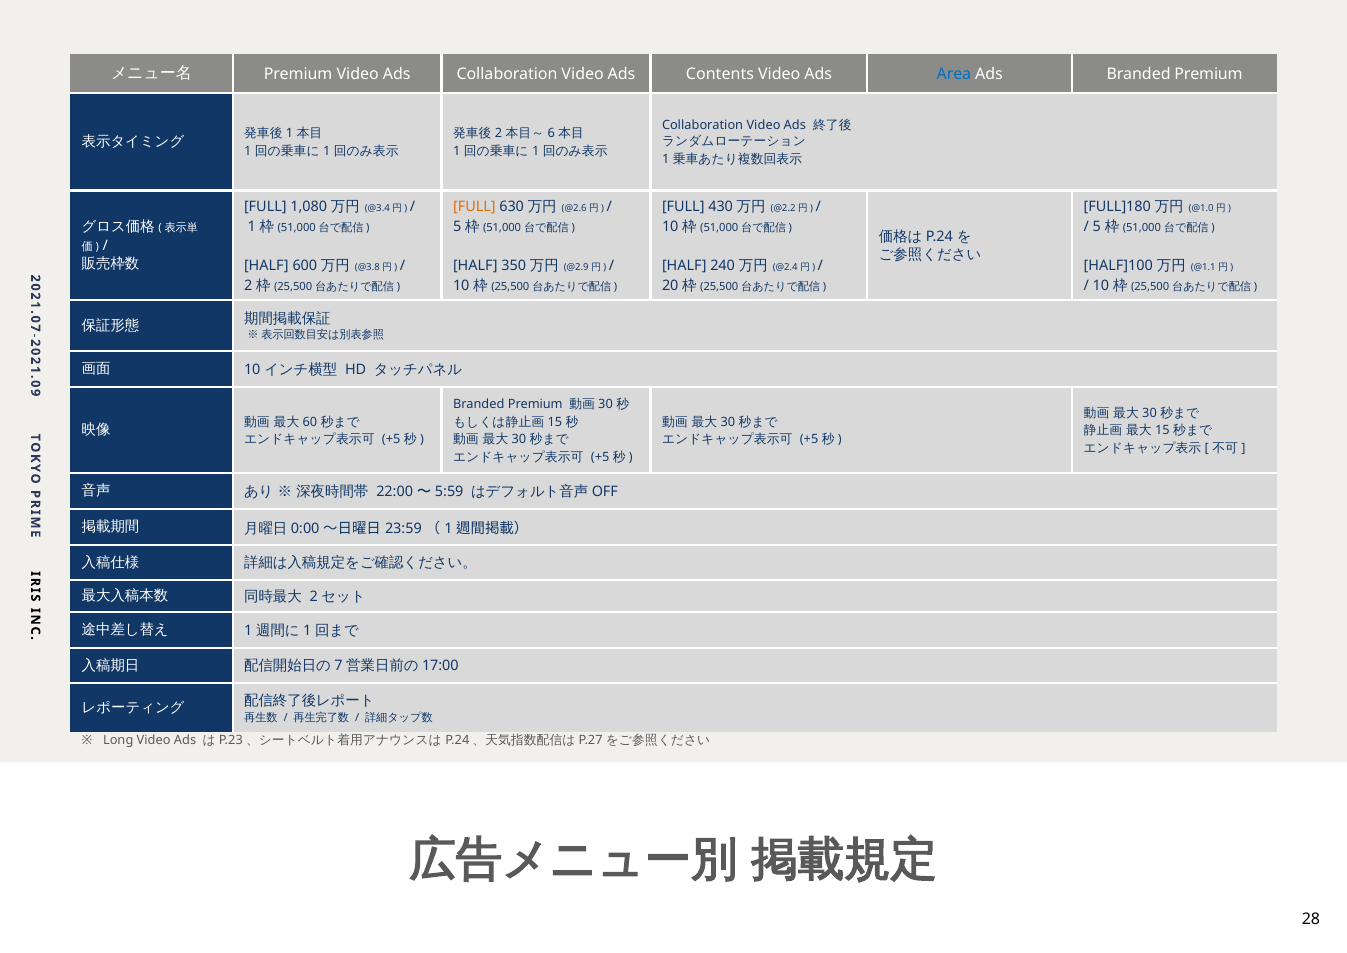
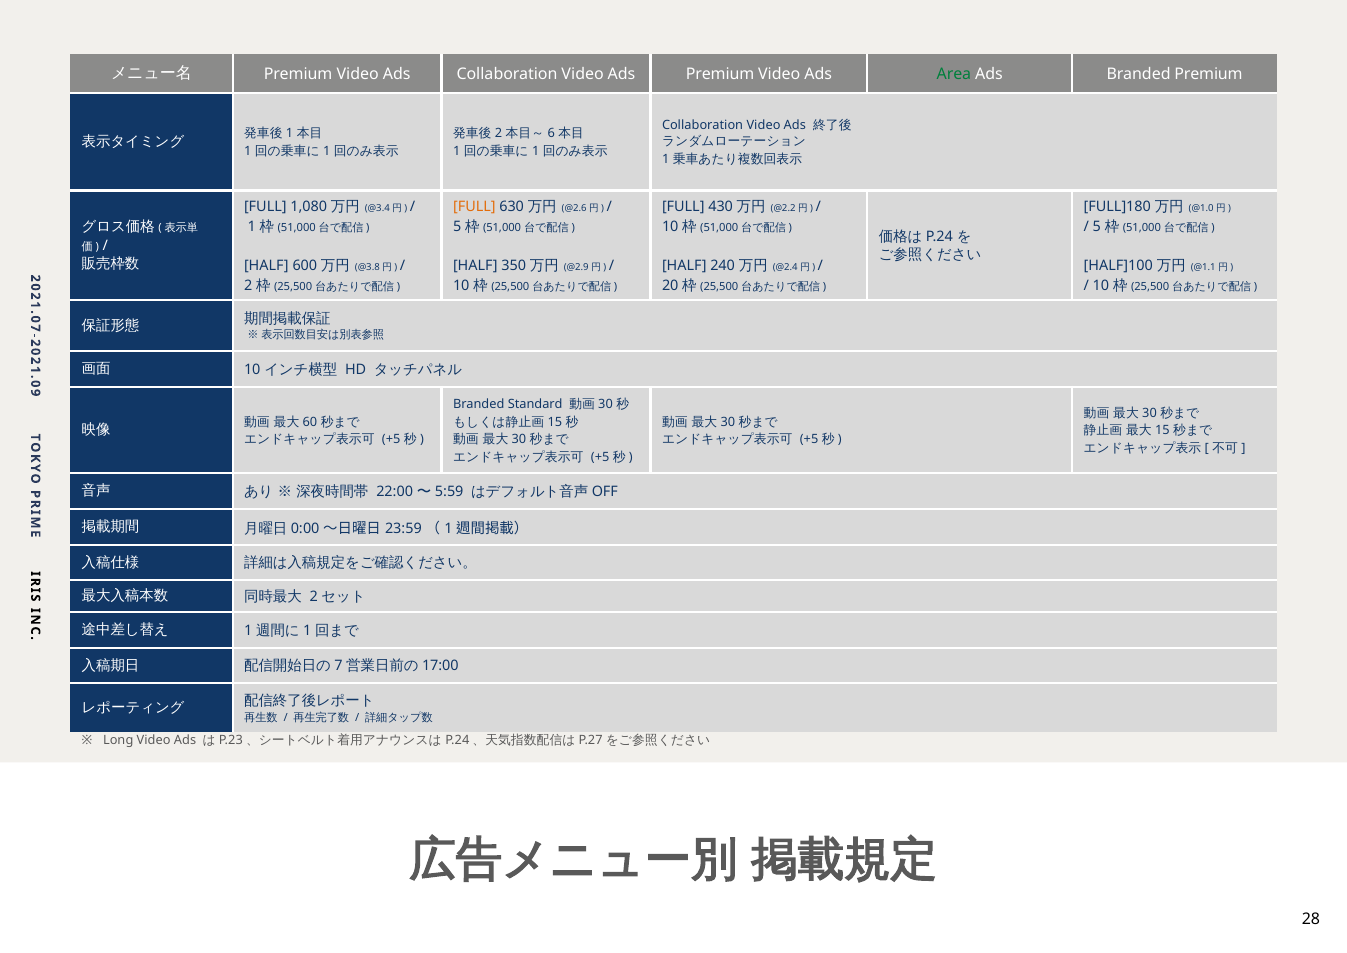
Ads Contents: Contents -> Premium
Area colour: blue -> green
Premium at (535, 404): Premium -> Standard
